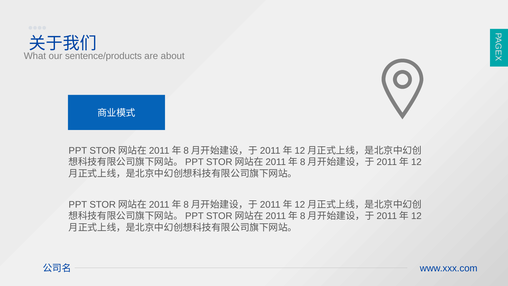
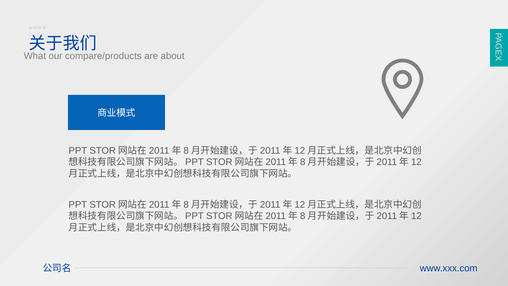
sentence/products: sentence/products -> compare/products
